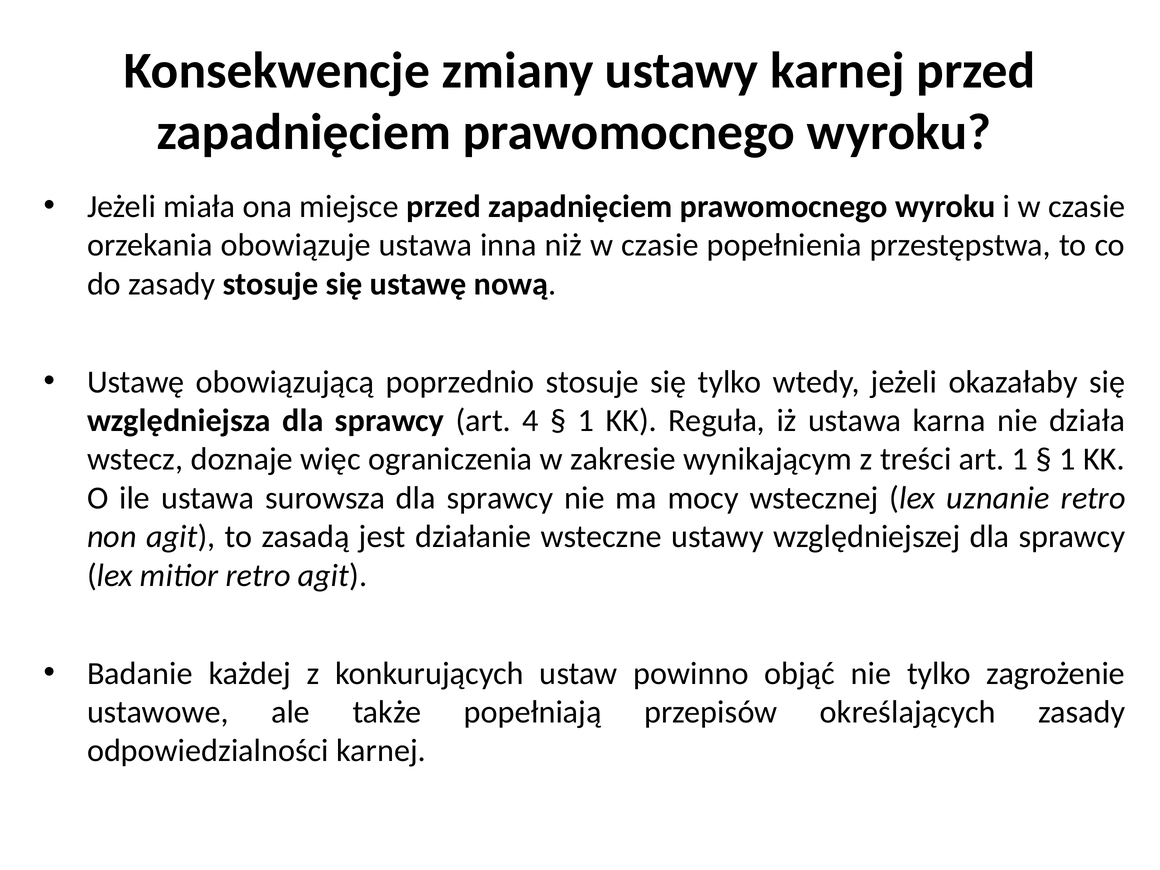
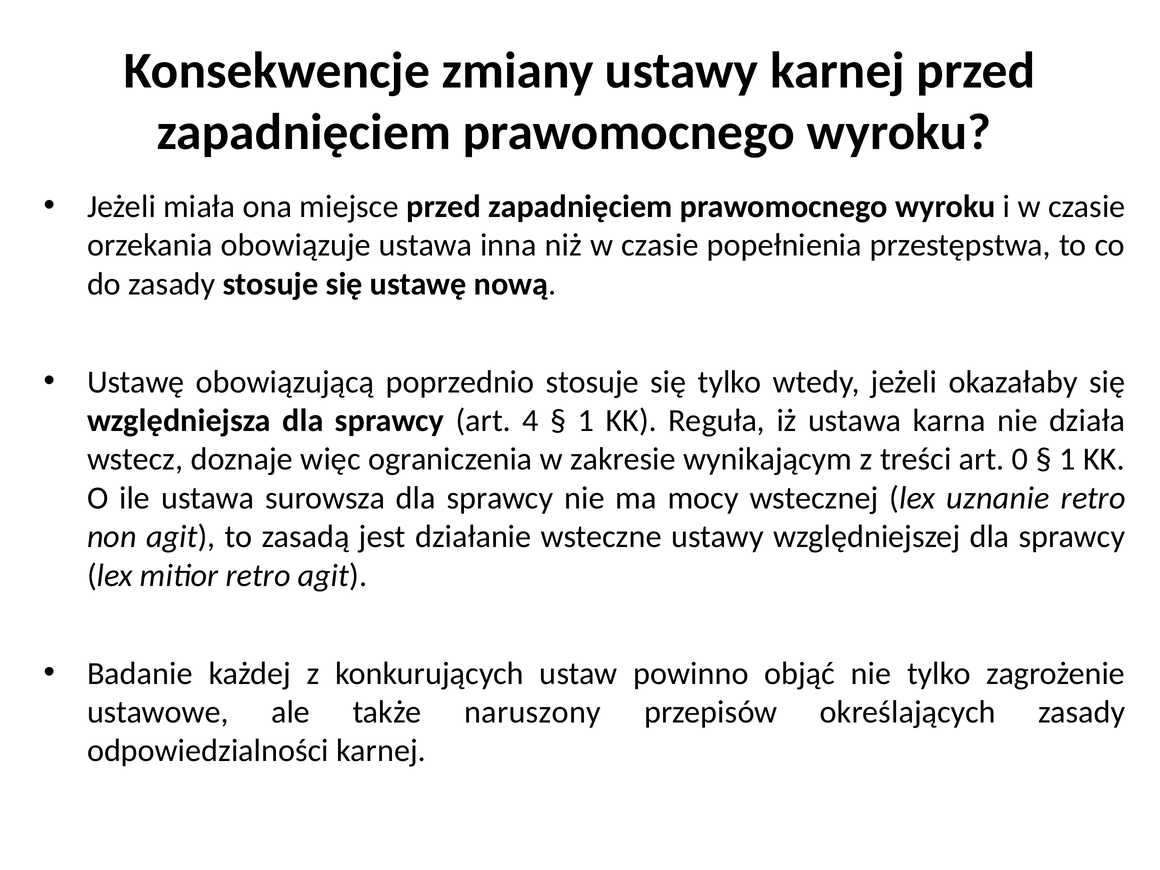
art 1: 1 -> 0
popełniają: popełniają -> naruszony
